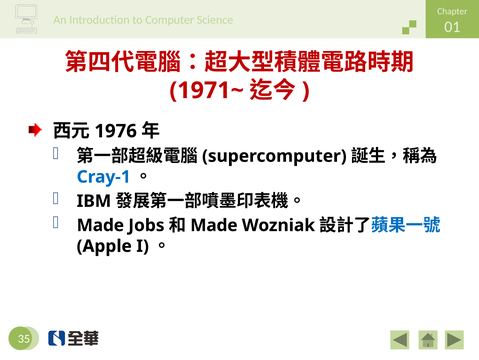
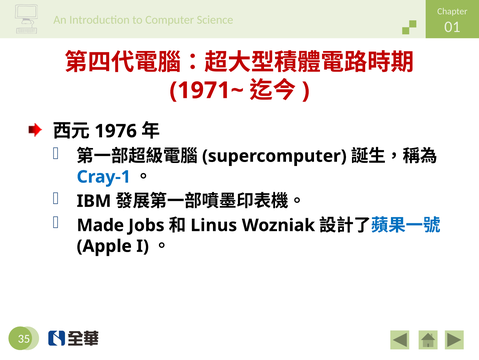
Made at (214, 225): Made -> Linus
